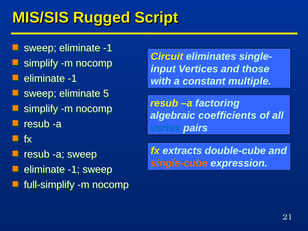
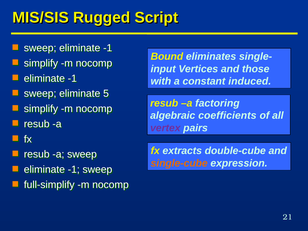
Circuit: Circuit -> Bound
multiple: multiple -> induced
vertex colour: blue -> purple
